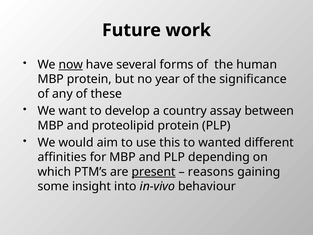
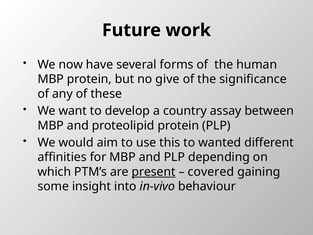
now underline: present -> none
year: year -> give
reasons: reasons -> covered
